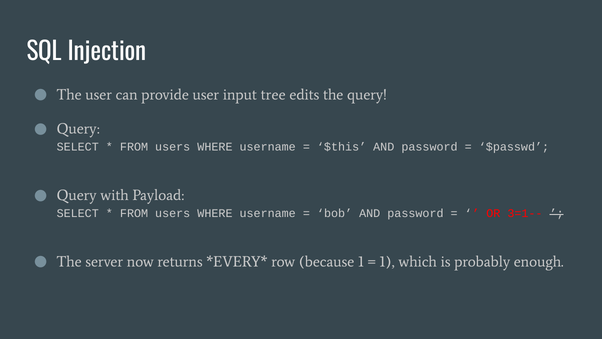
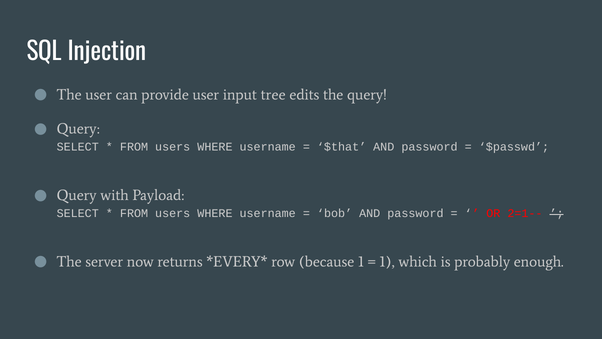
$this: $this -> $that
3=1--: 3=1-- -> 2=1--
